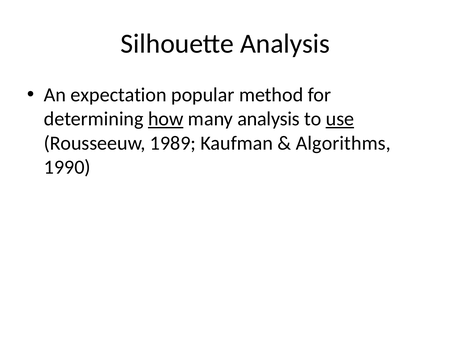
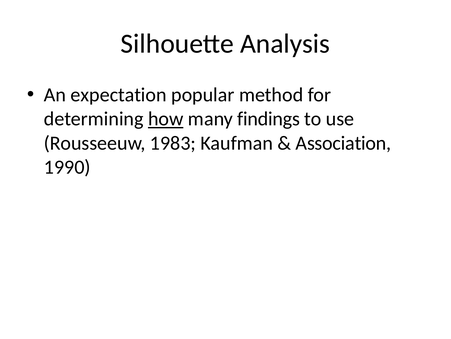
many analysis: analysis -> findings
use underline: present -> none
1989: 1989 -> 1983
Algorithms: Algorithms -> Association
